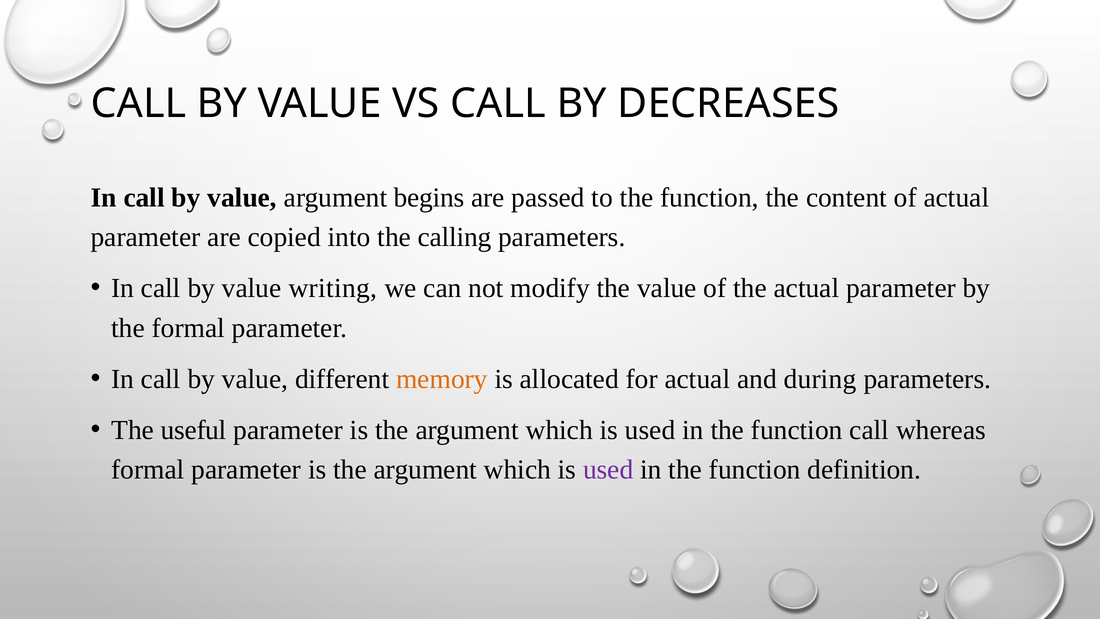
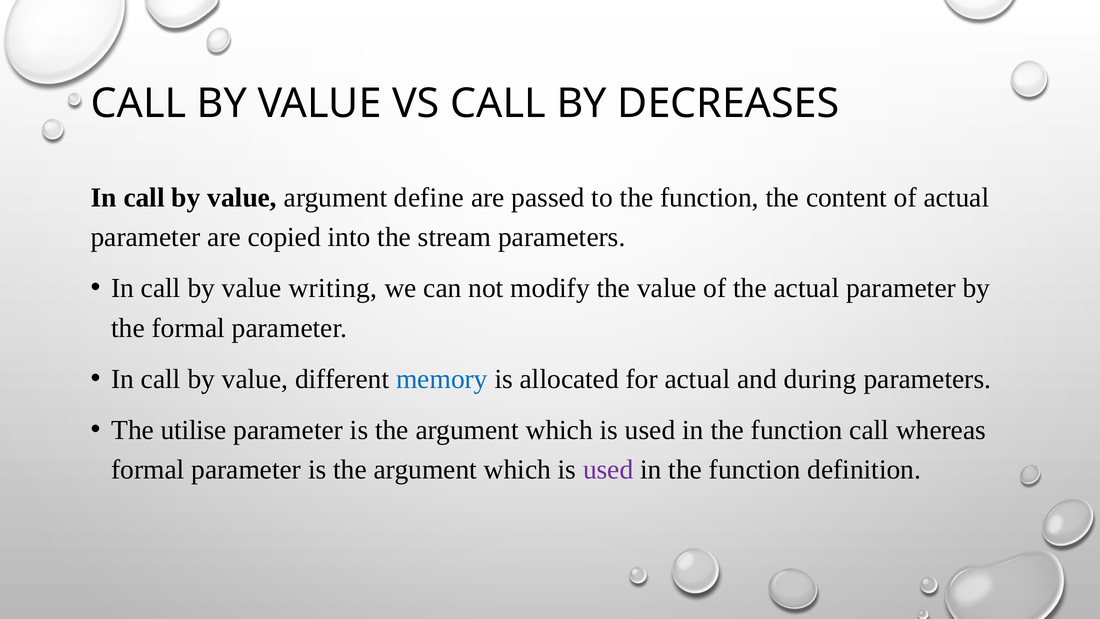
begins: begins -> define
calling: calling -> stream
memory colour: orange -> blue
useful: useful -> utilise
